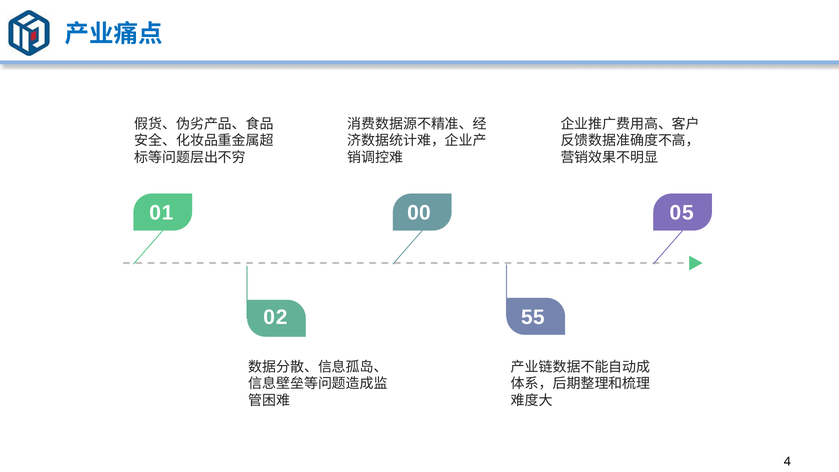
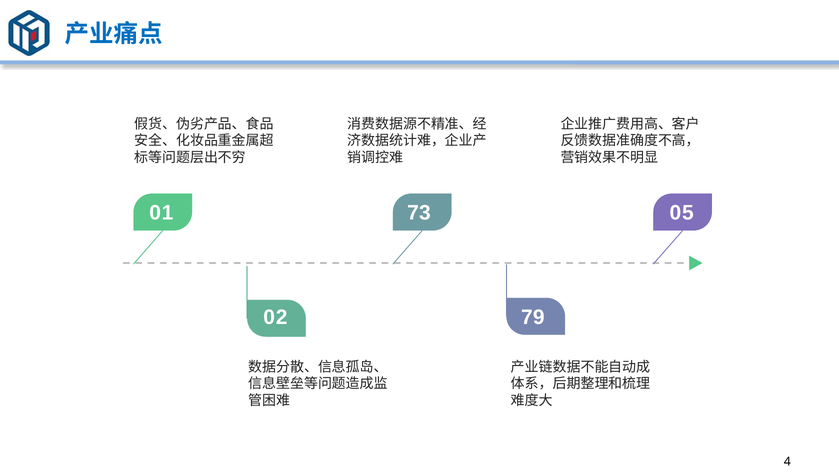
00: 00 -> 73
55: 55 -> 79
